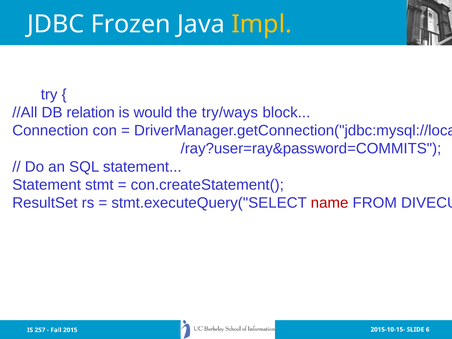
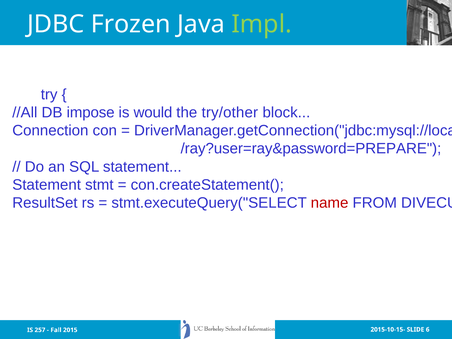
Impl colour: yellow -> light green
relation: relation -> impose
try/ways: try/ways -> try/other
/ray?user=ray&password=COMMITS: /ray?user=ray&password=COMMITS -> /ray?user=ray&password=PREPARE
